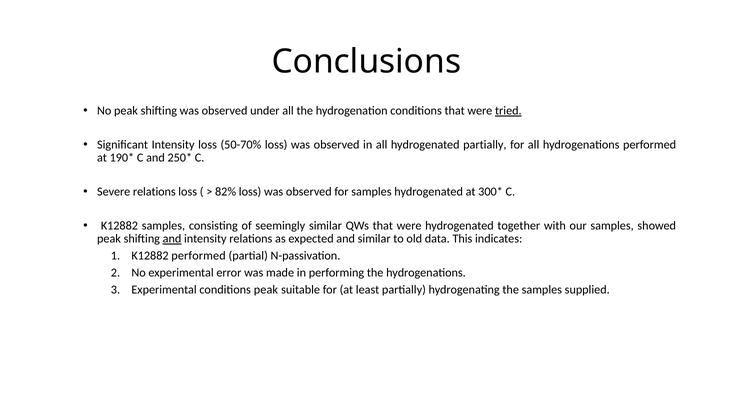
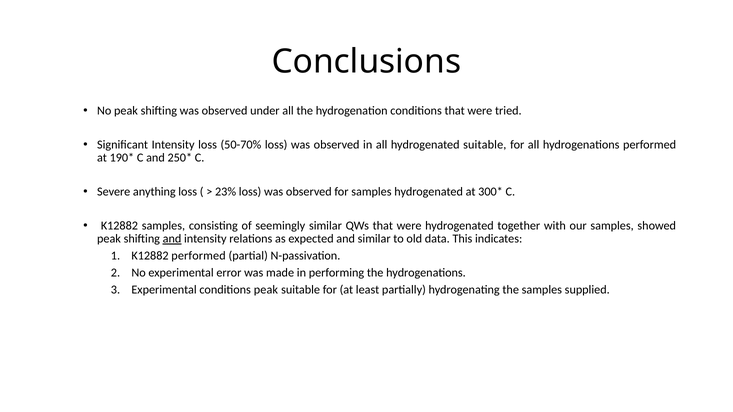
tried underline: present -> none
hydrogenated partially: partially -> suitable
Severe relations: relations -> anything
82%: 82% -> 23%
